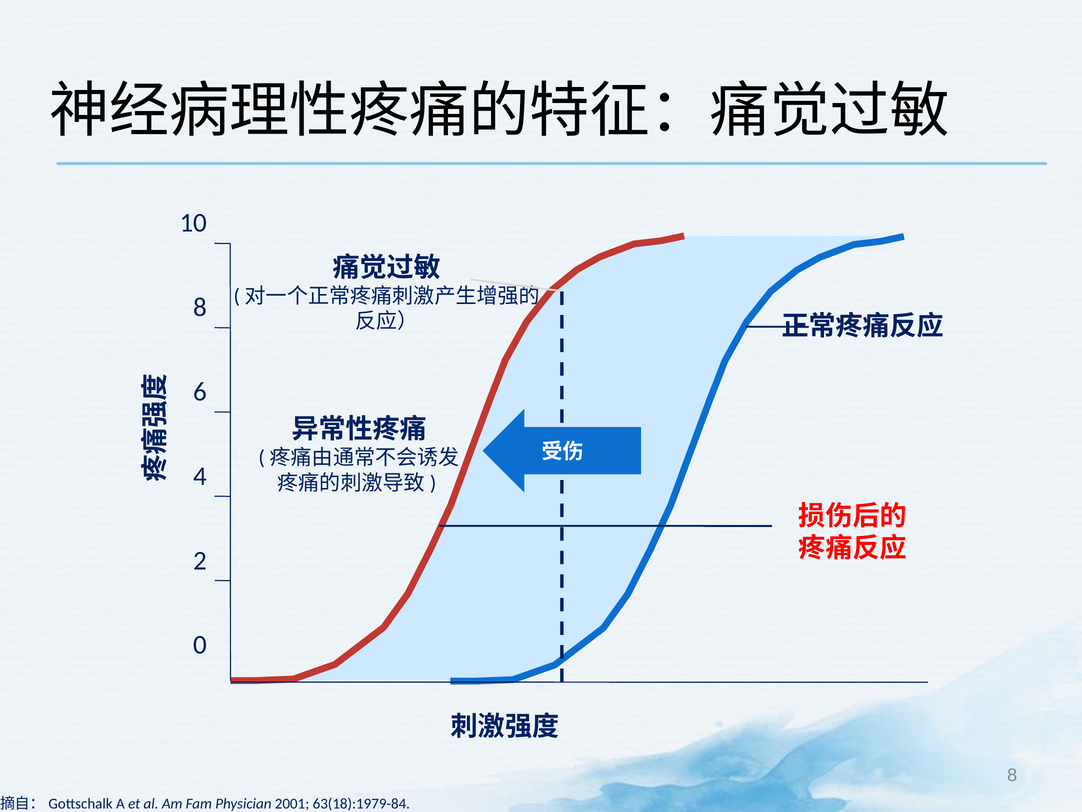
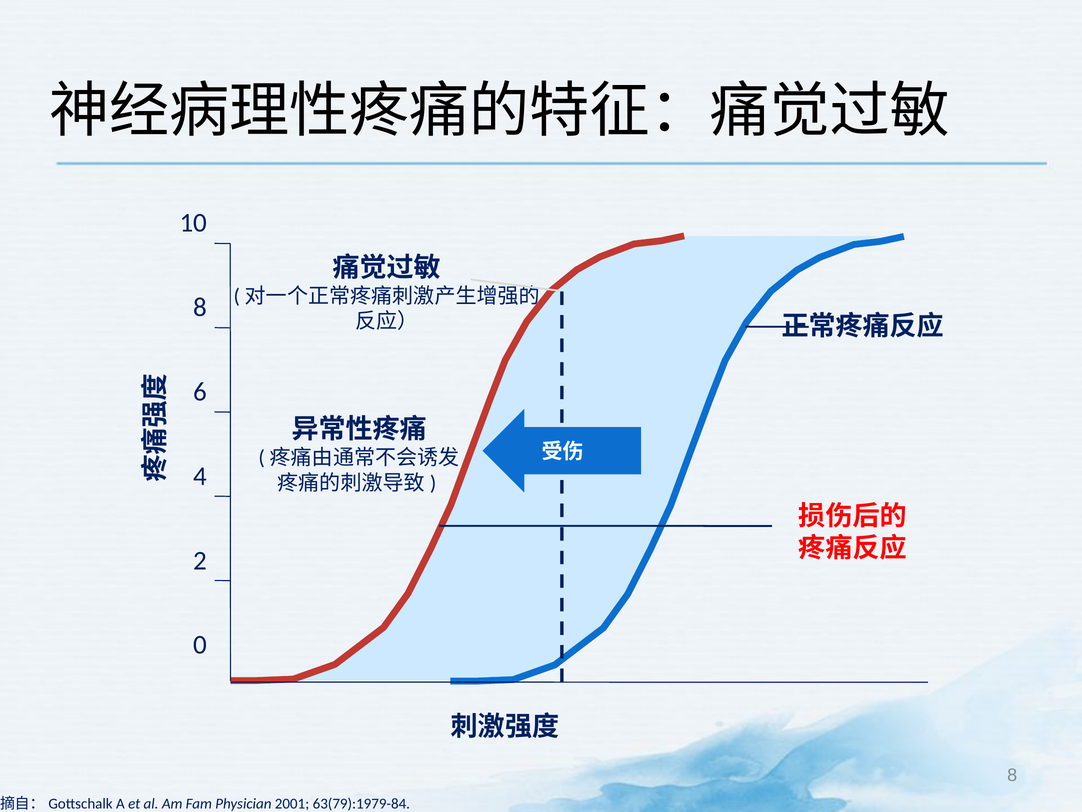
63(18):1979-84: 63(18):1979-84 -> 63(79):1979-84
